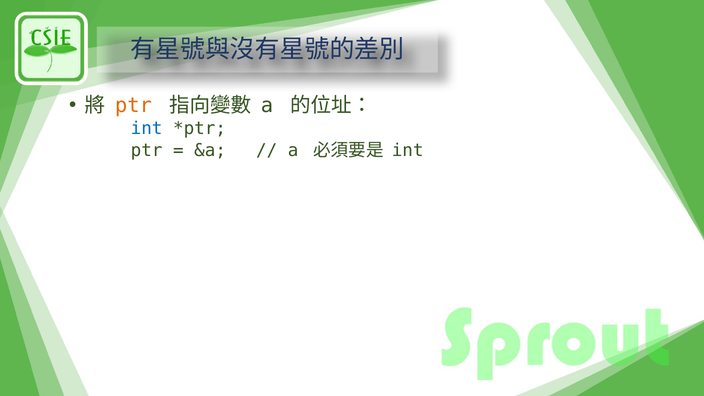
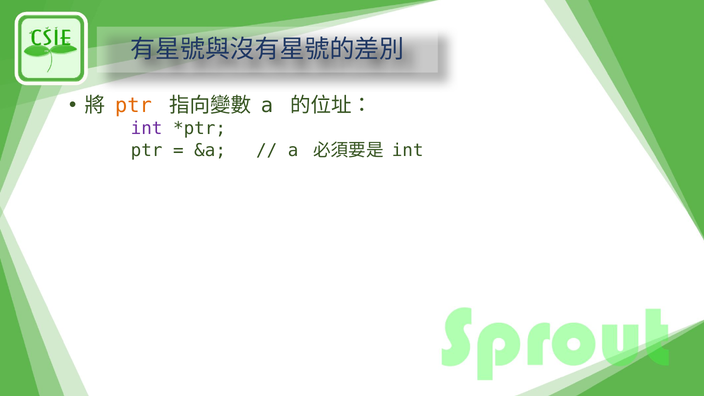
int at (147, 129) colour: blue -> purple
